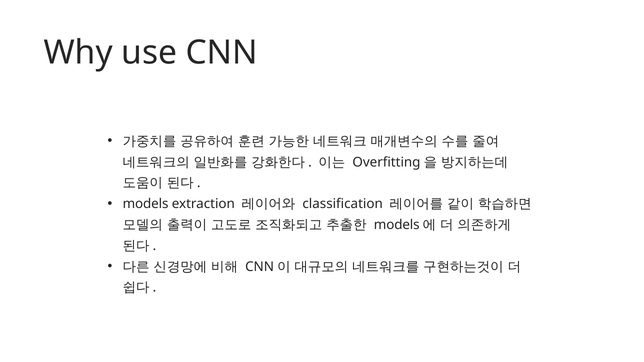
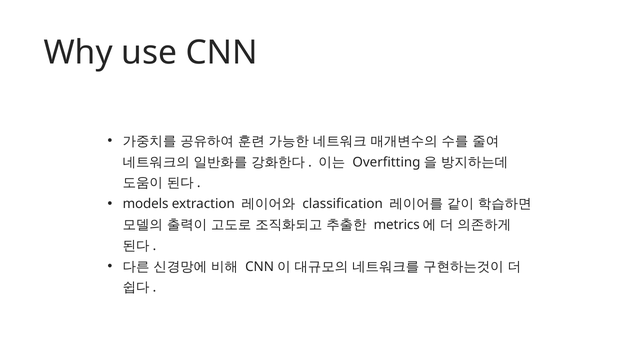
models at (397, 225): models -> metrics
